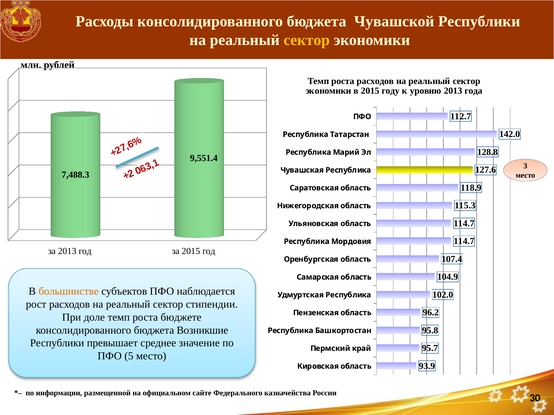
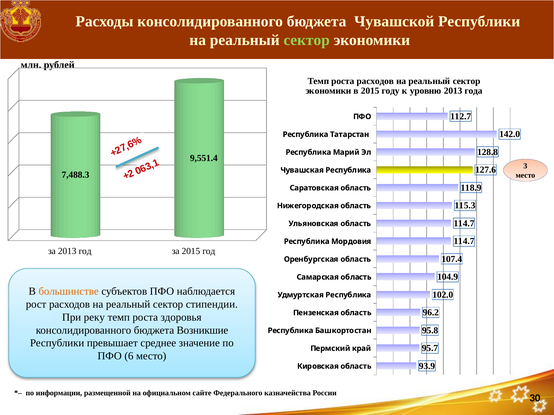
сектор at (307, 40) colour: yellow -> light green
доле: доле -> реку
бюджете: бюджете -> здоровья
ПФО 5: 5 -> 6
